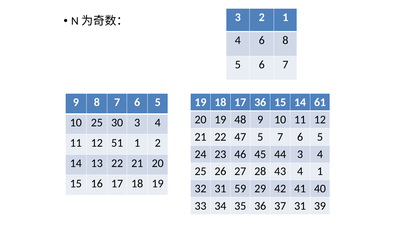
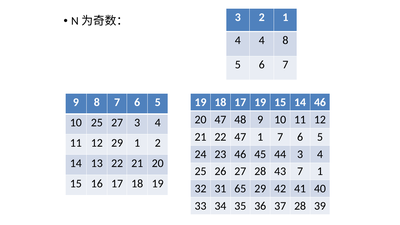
4 6: 6 -> 4
17 36: 36 -> 19
14 61: 61 -> 46
20 19: 19 -> 47
25 30: 30 -> 27
47 5: 5 -> 1
12 51: 51 -> 29
43 4: 4 -> 7
59: 59 -> 65
37 31: 31 -> 28
